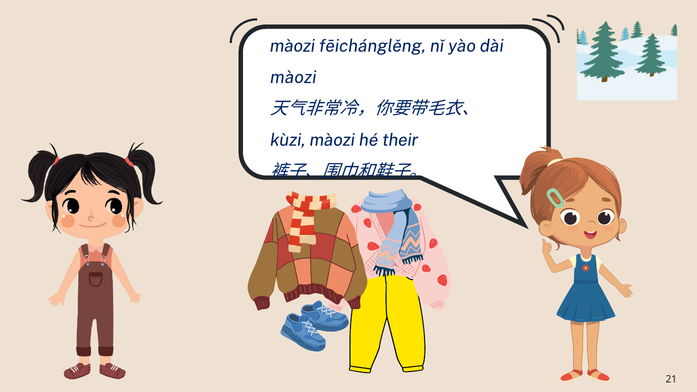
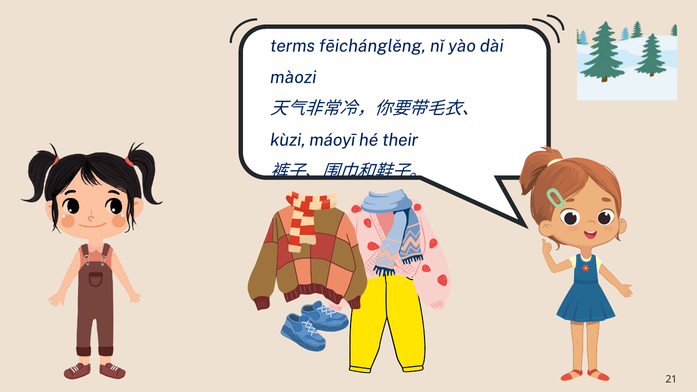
màozi at (292, 46): màozi -> terms
kùzi màozi: màozi -> máoyī
